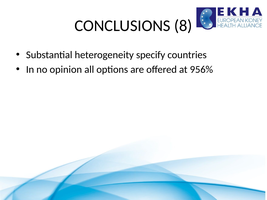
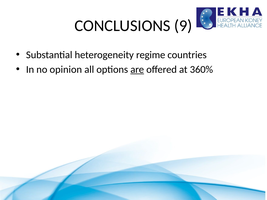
8: 8 -> 9
specify: specify -> regime
are underline: none -> present
956%: 956% -> 360%
